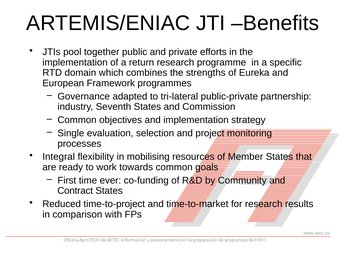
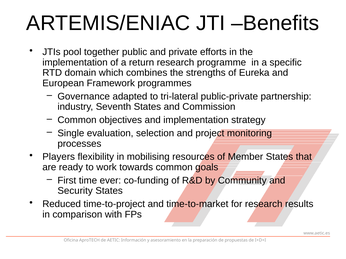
Integral: Integral -> Players
Contract: Contract -> Security
